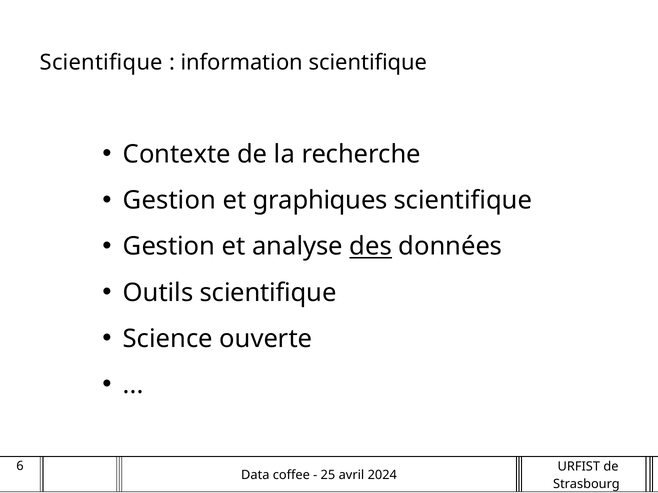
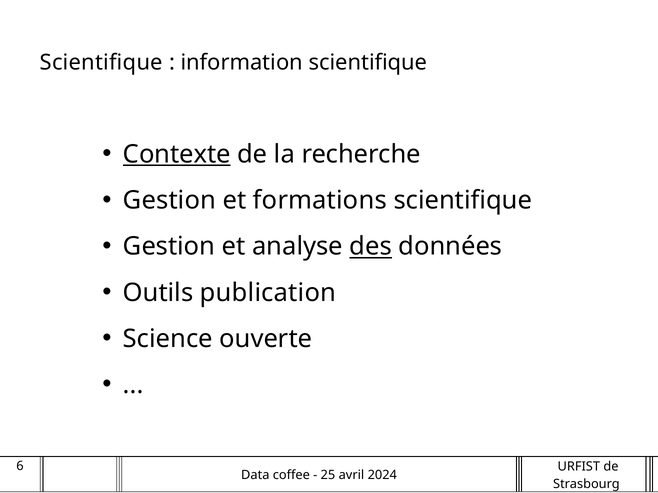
Contexte underline: none -> present
graphiques: graphiques -> formations
Outils scientifique: scientifique -> publication
